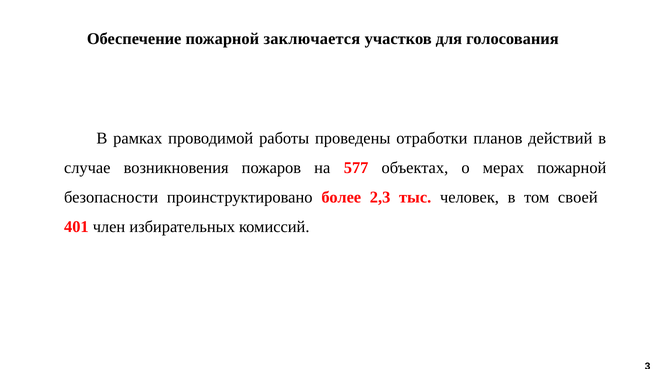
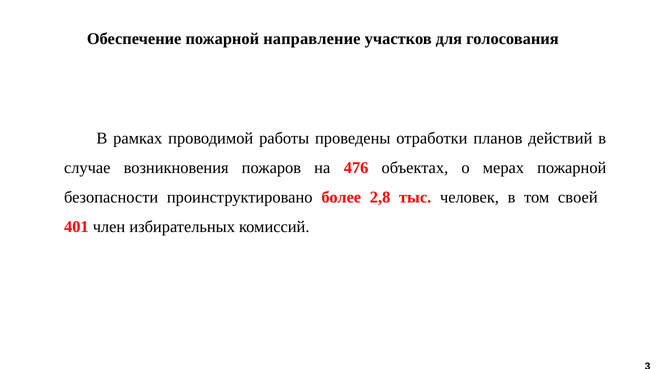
заключается: заключается -> направление
577: 577 -> 476
2,3: 2,3 -> 2,8
